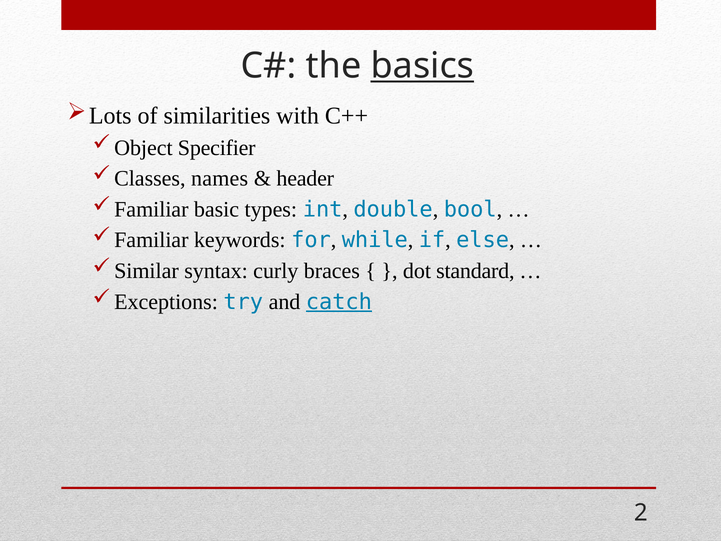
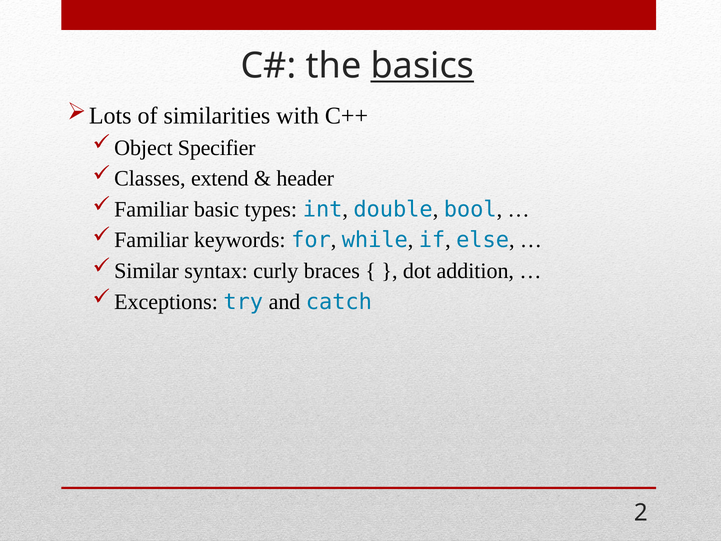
names: names -> extend
standard: standard -> addition
catch underline: present -> none
